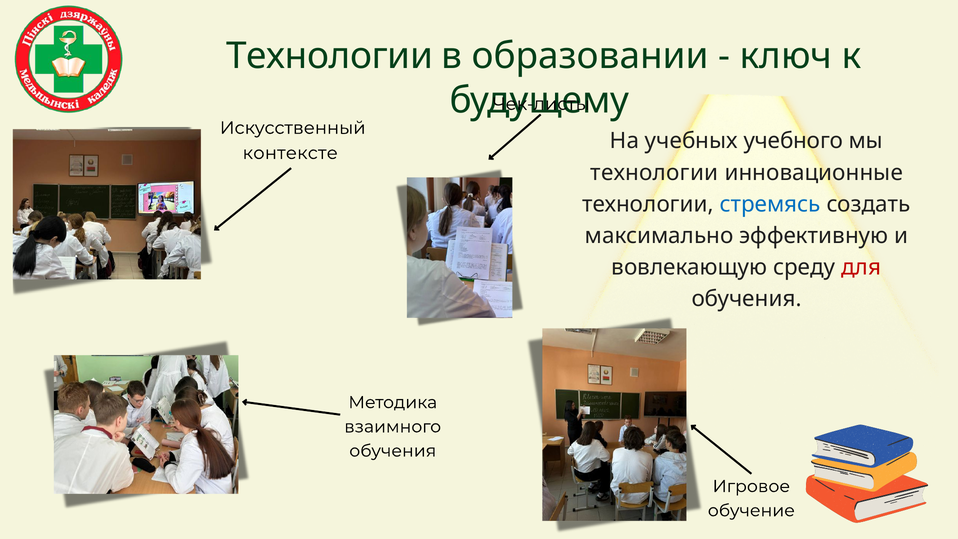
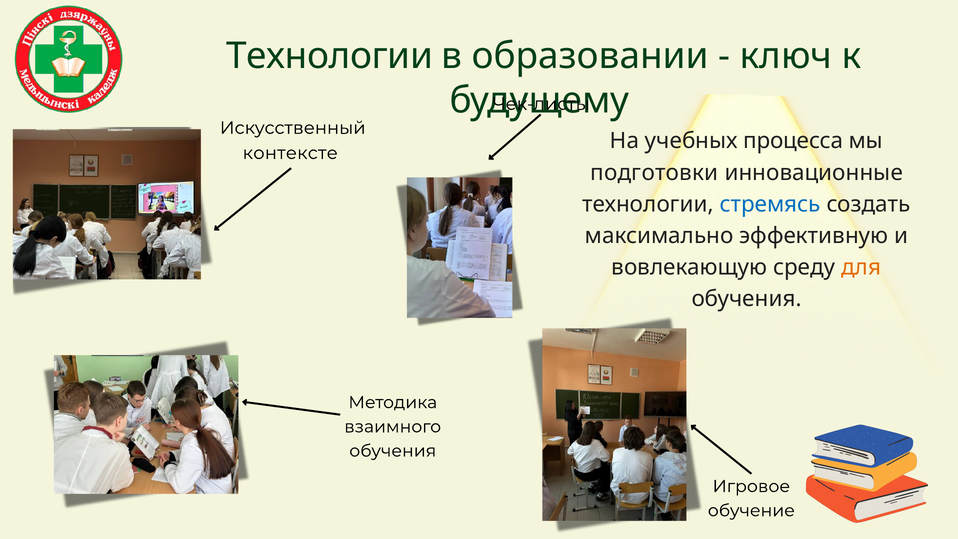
учебного: учебного -> процесса
технологии at (654, 173): технологии -> подготовки
для colour: red -> orange
